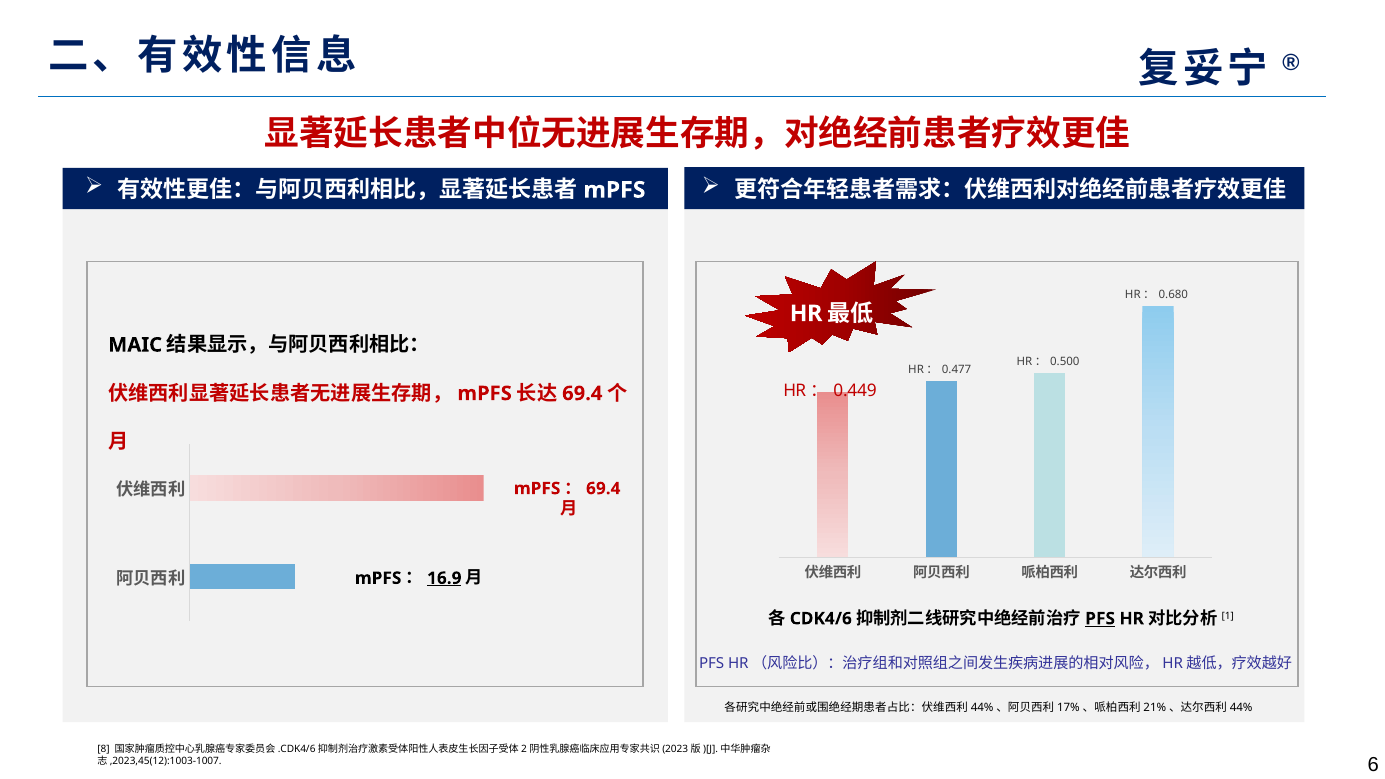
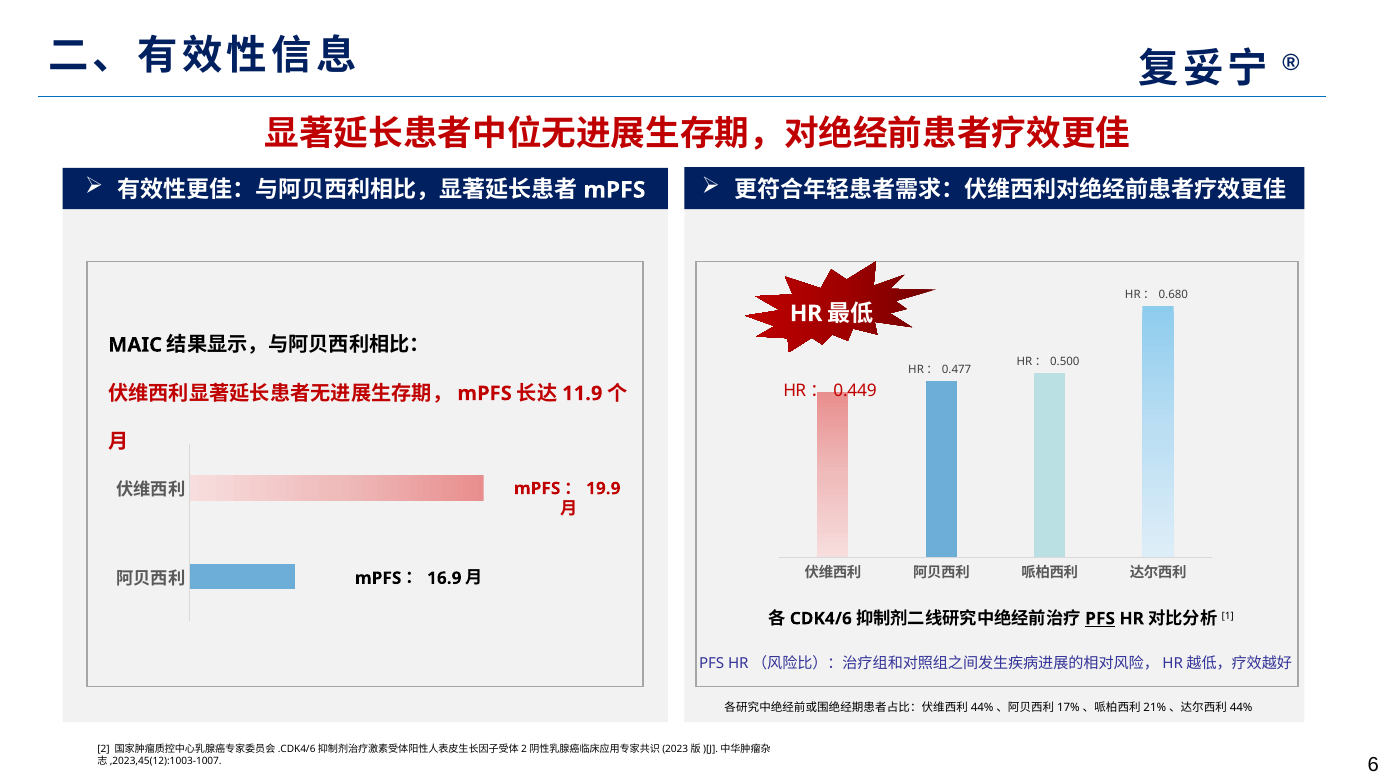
69.4 at (582, 393): 69.4 -> 11.9
69.4 at (603, 489): 69.4 -> 19.9
16.9 underline: present -> none
8: 8 -> 2
